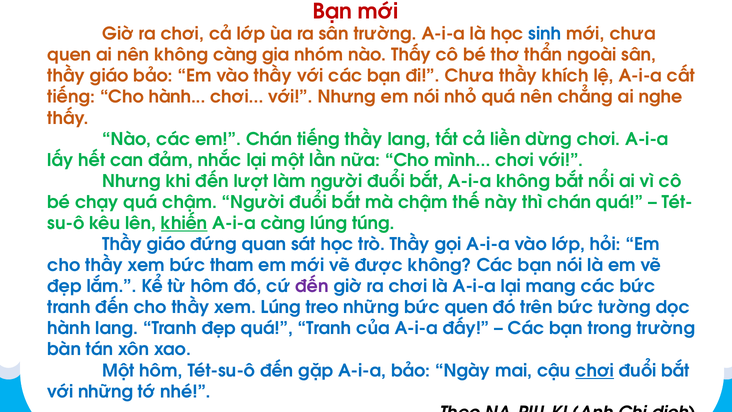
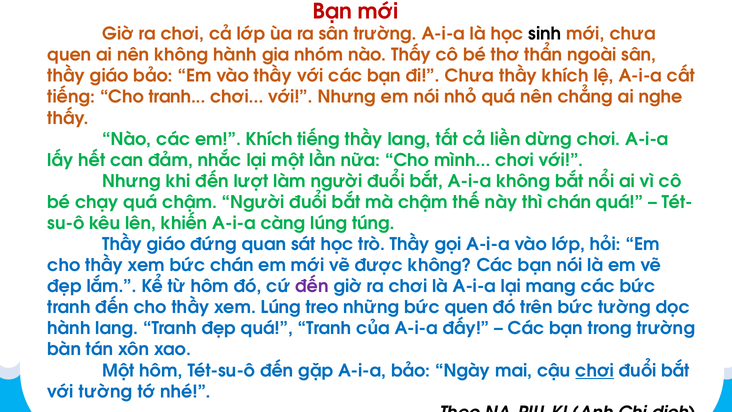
sinh colour: blue -> black
không càng: càng -> hành
Cho hành: hành -> tranh
em Chán: Chán -> Khích
khiến underline: present -> none
bức tham: tham -> chán
với những: những -> tường
